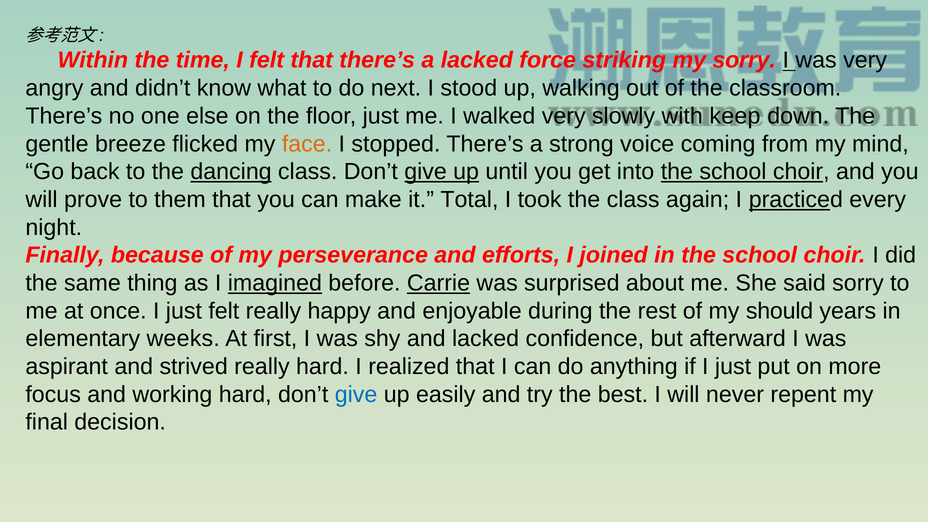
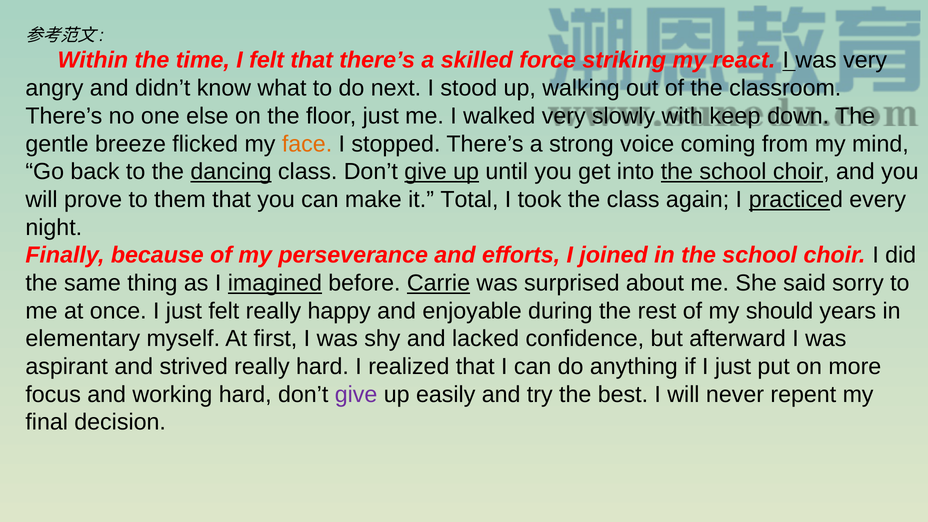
a lacked: lacked -> skilled
my sorry: sorry -> react
weeks: weeks -> myself
give at (356, 394) colour: blue -> purple
